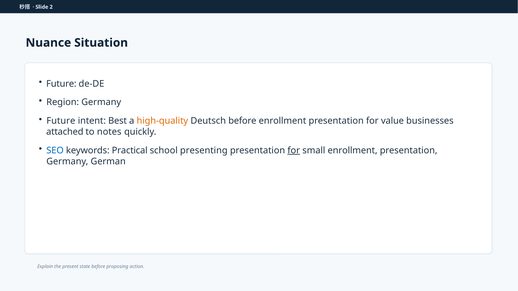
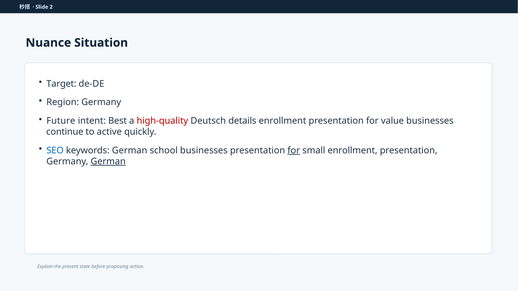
Future at (61, 84): Future -> Target
high-quality colour: orange -> red
Deutsch before: before -> details
attached: attached -> continue
notes: notes -> active
keywords Practical: Practical -> German
school presenting: presenting -> businesses
German at (108, 162) underline: none -> present
